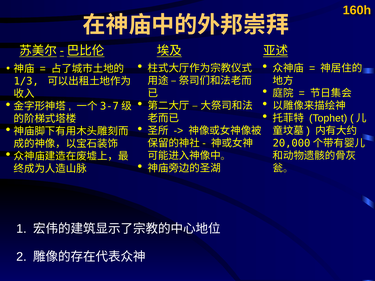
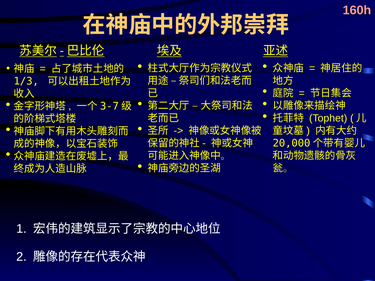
160h colour: yellow -> pink
